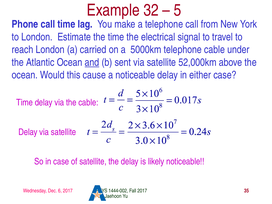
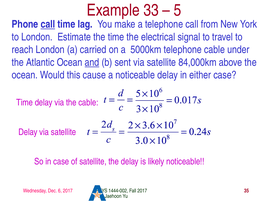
32: 32 -> 33
call at (48, 24) underline: none -> present
52,000km: 52,000km -> 84,000km
